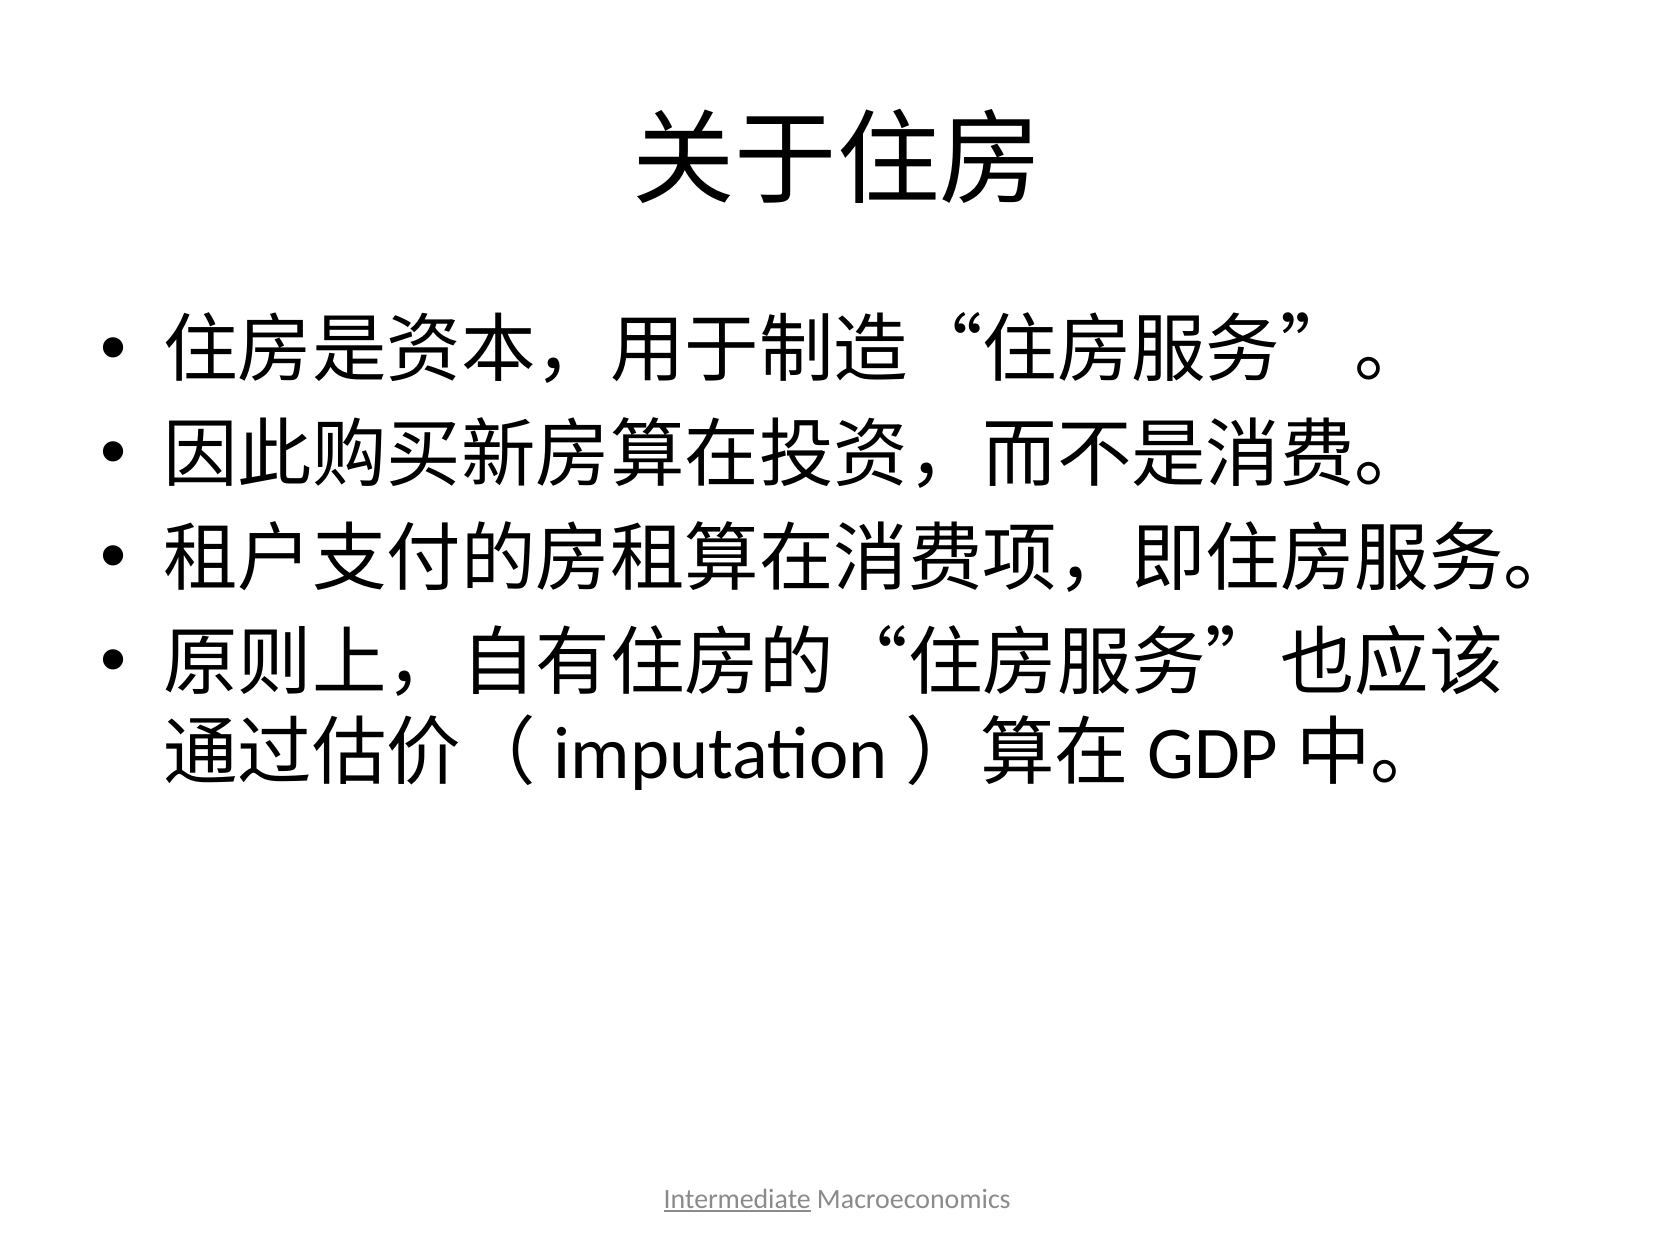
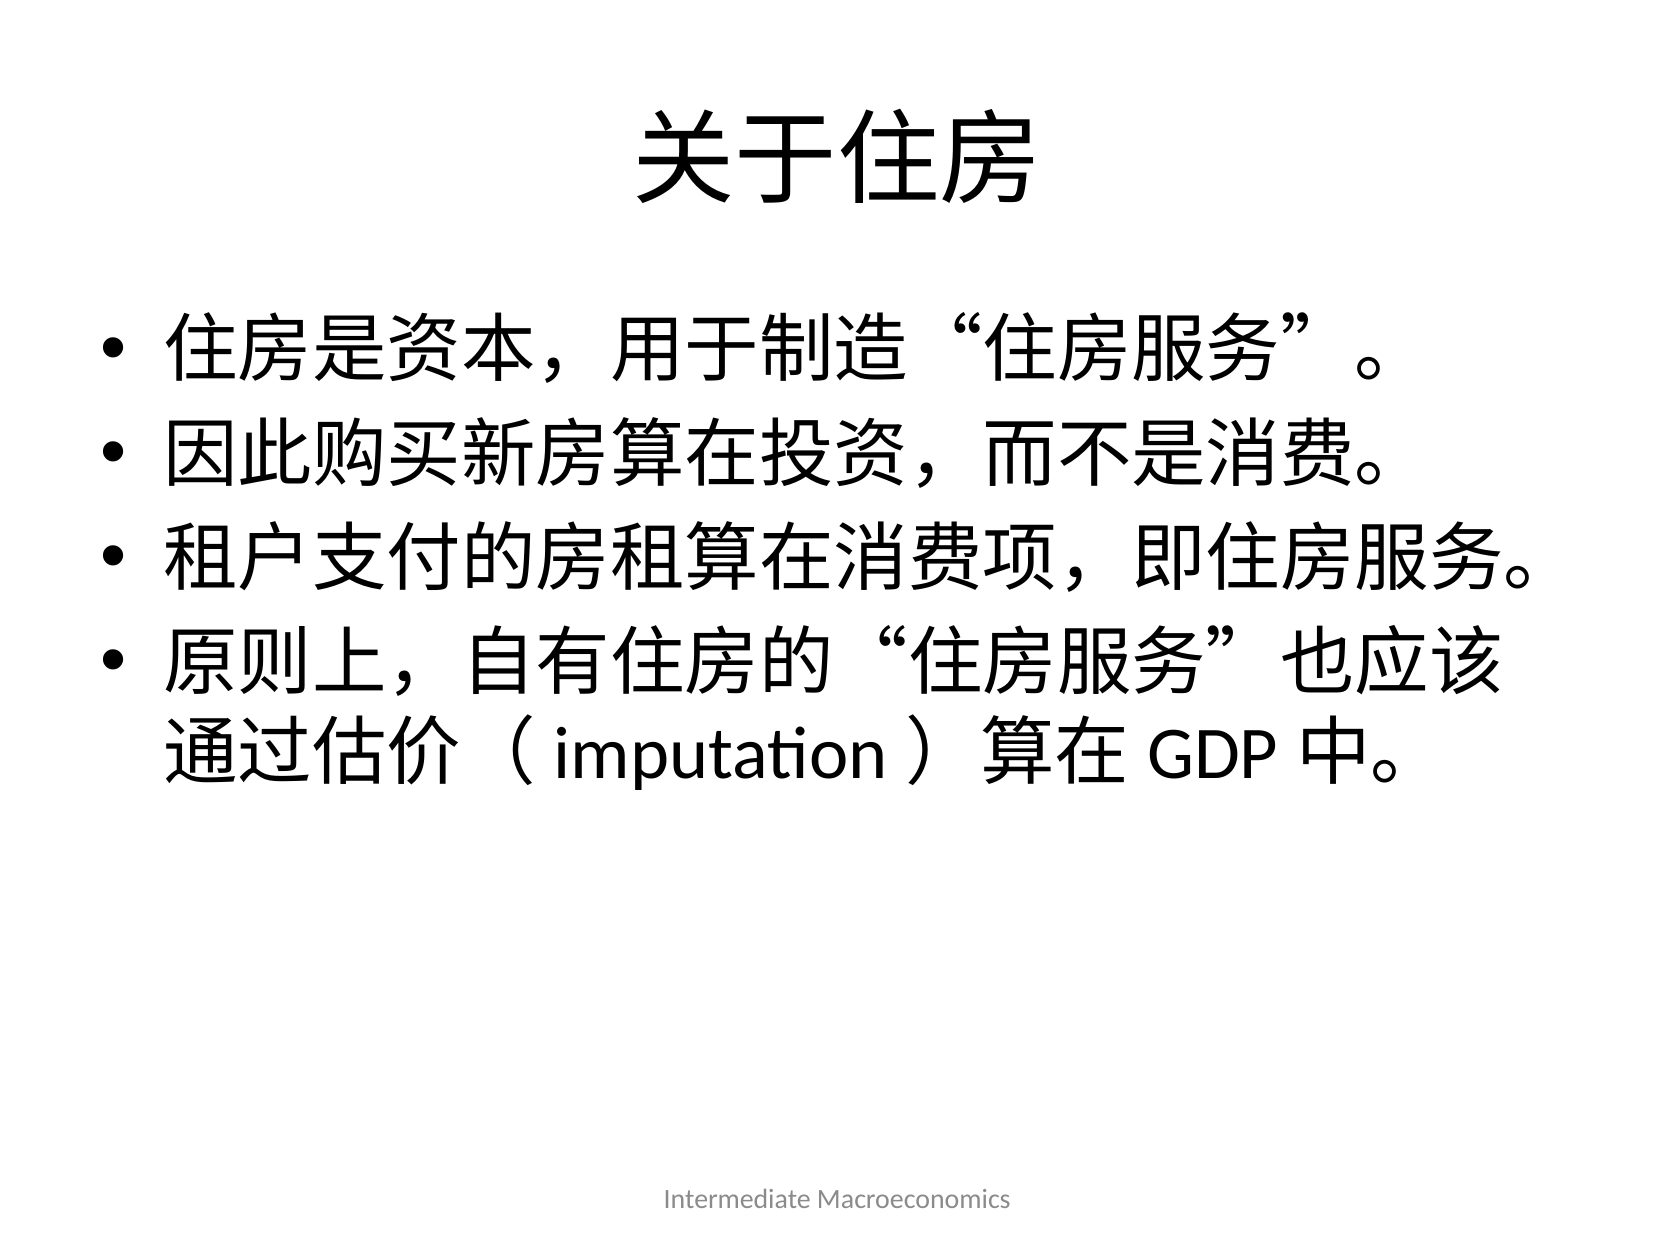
Intermediate underline: present -> none
